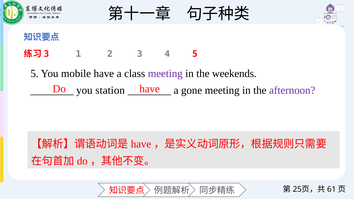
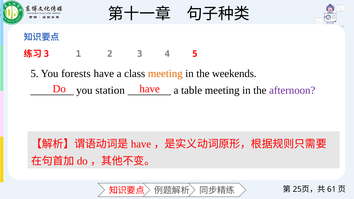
mobile: mobile -> forests
meeting at (165, 74) colour: purple -> orange
gone: gone -> table
